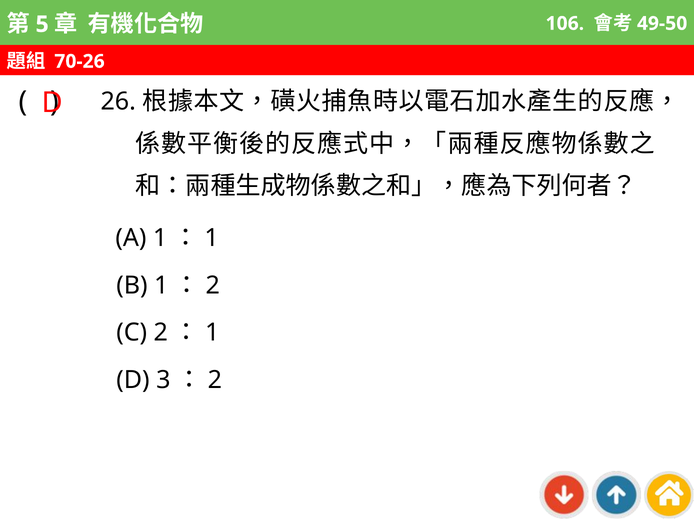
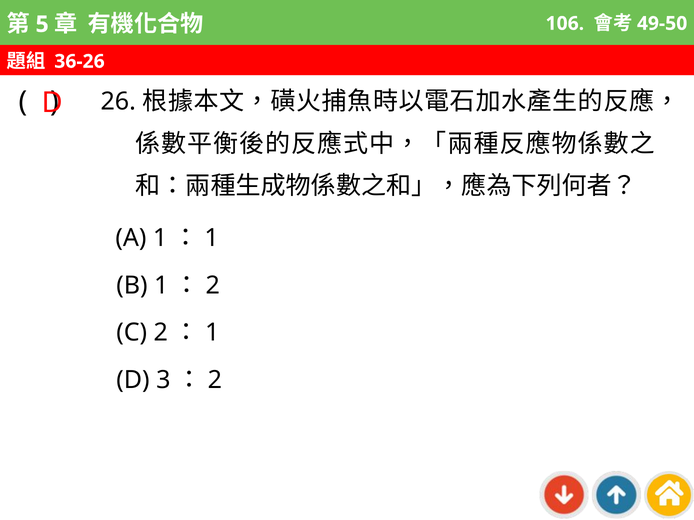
70-26: 70-26 -> 36-26
